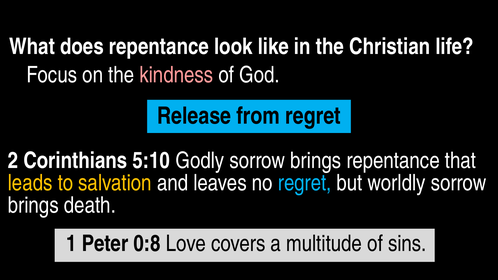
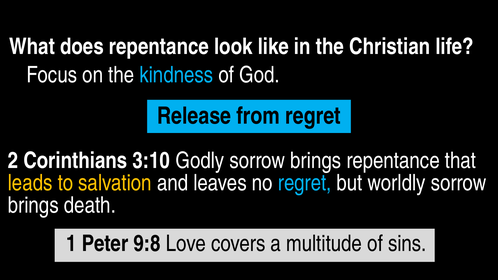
kindness colour: pink -> light blue
5:10: 5:10 -> 3:10
0:8: 0:8 -> 9:8
